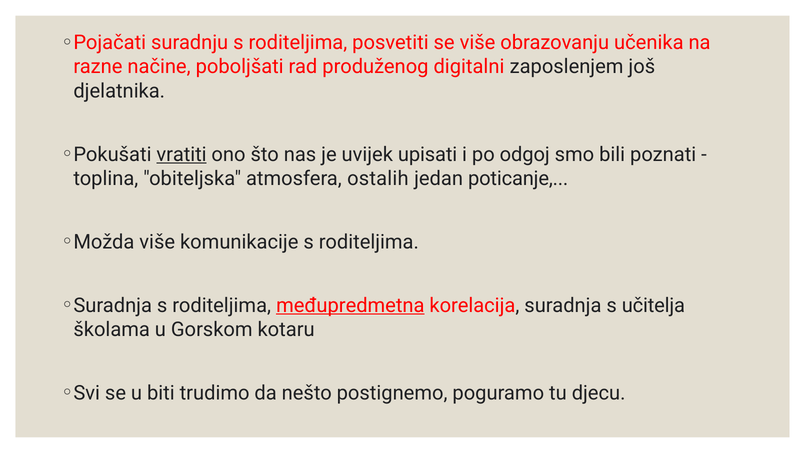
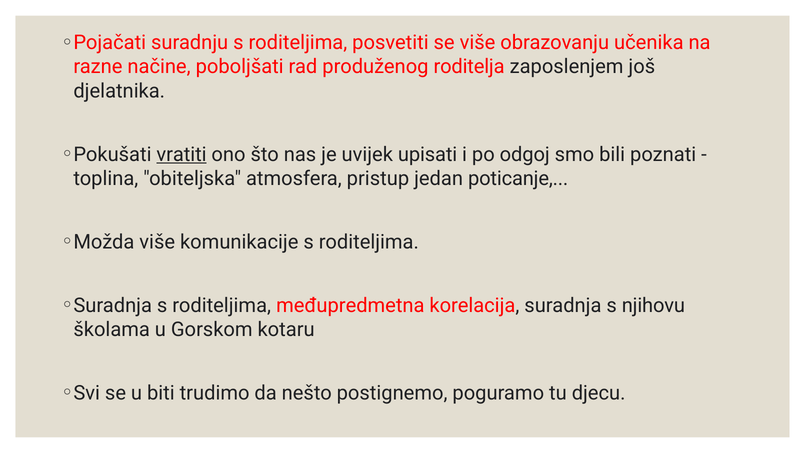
digitalni: digitalni -> roditelja
ostalih: ostalih -> pristup
međupredmetna underline: present -> none
učitelja: učitelja -> njihovu
